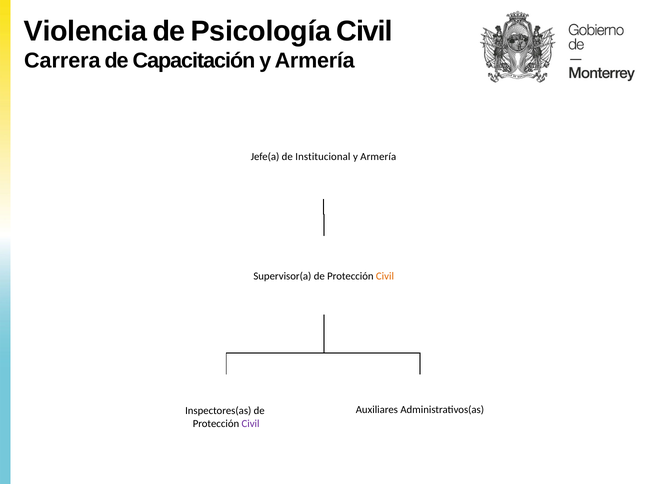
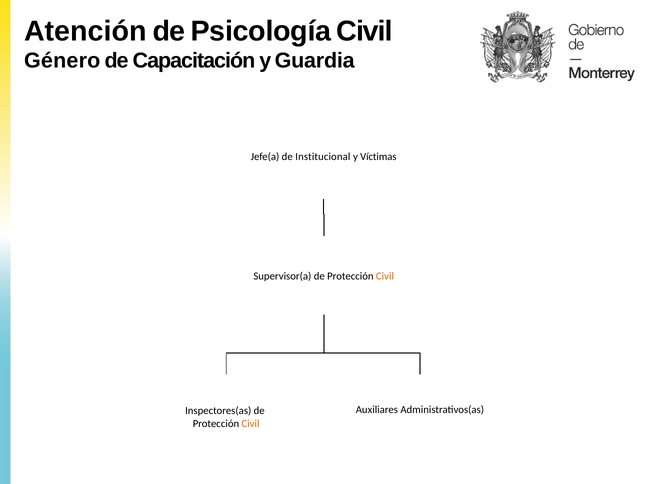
Violencia: Violencia -> Atención
Carrera: Carrera -> Género
Capacitación y Armería: Armería -> Guardia
Armería at (378, 156): Armería -> Víctimas
Civil at (251, 423) colour: purple -> orange
